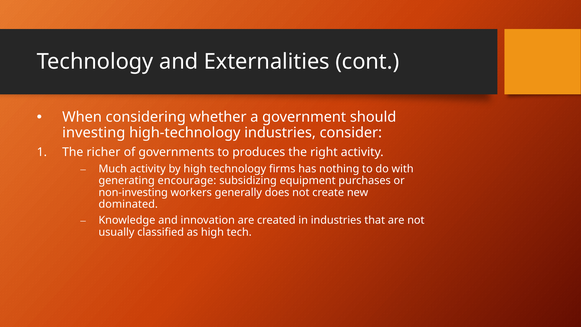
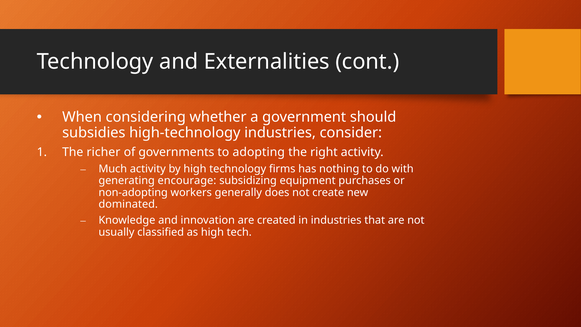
investing: investing -> subsidies
produces: produces -> adopting
non-investing: non-investing -> non-adopting
